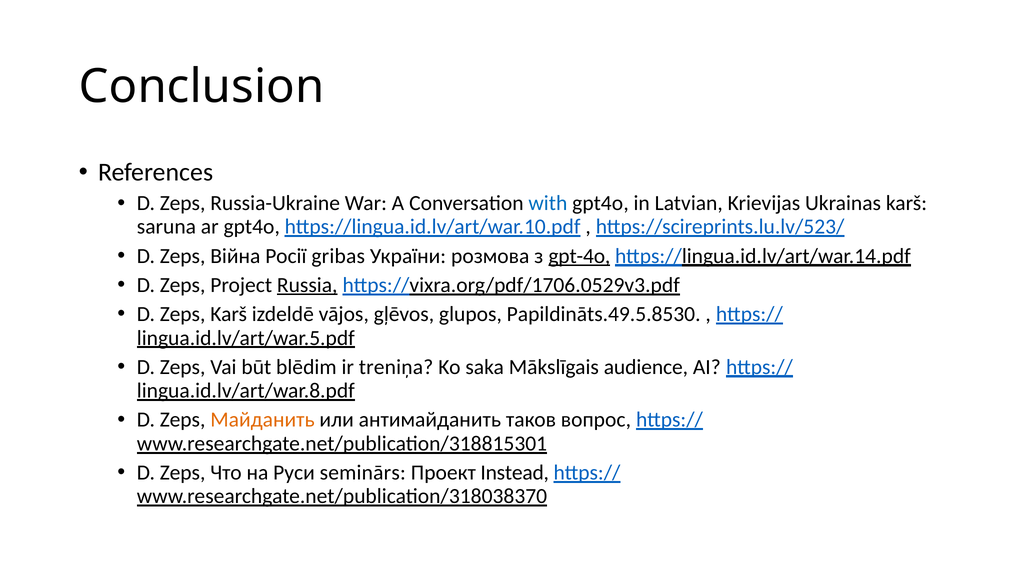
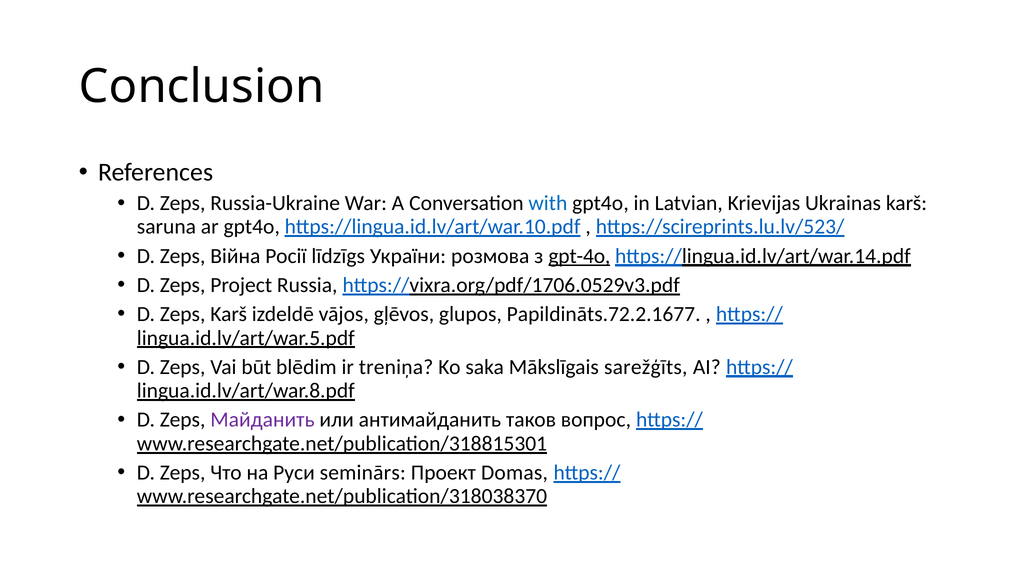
gribas: gribas -> līdzīgs
Russia underline: present -> none
Papildināts.49.5.8530: Papildināts.49.5.8530 -> Papildināts.72.2.1677
audience: audience -> sarežģīts
Майданить colour: orange -> purple
Instead: Instead -> Domas
